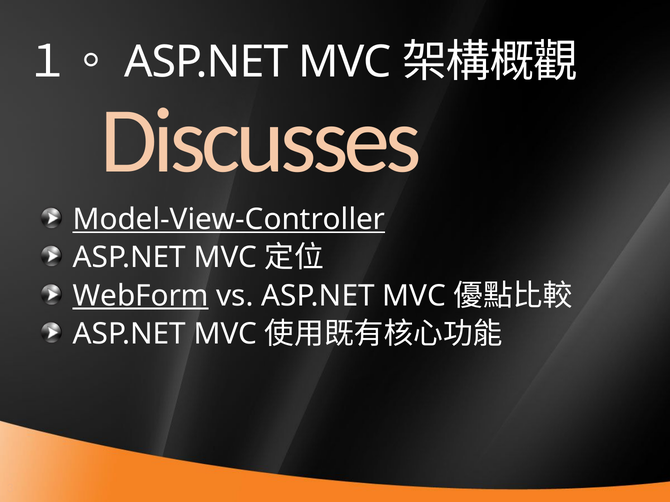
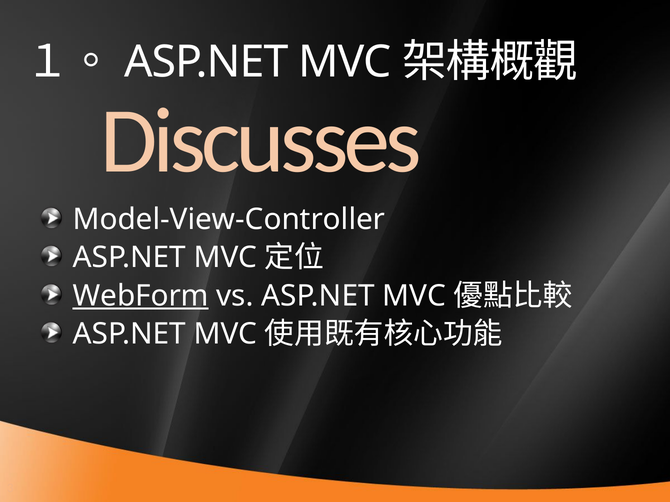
Model-View-Controller underline: present -> none
